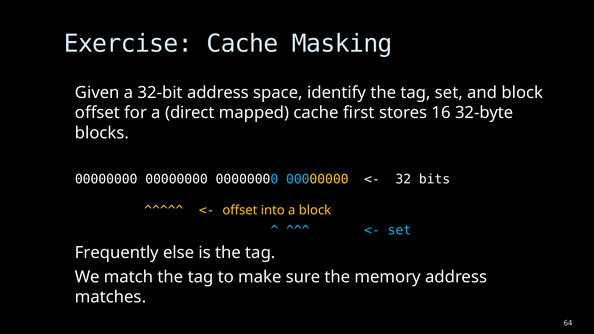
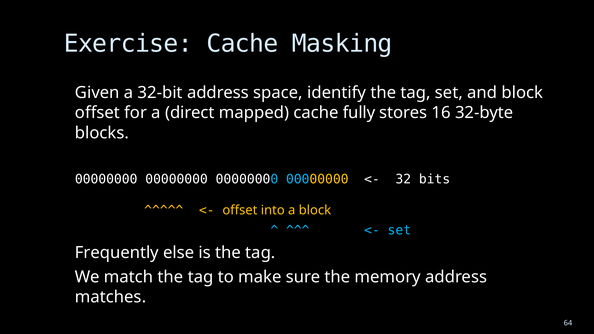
first: first -> fully
